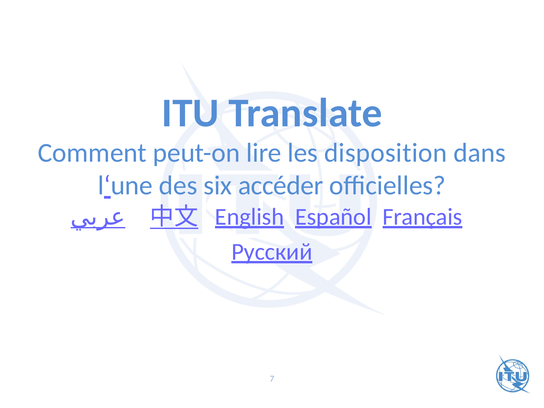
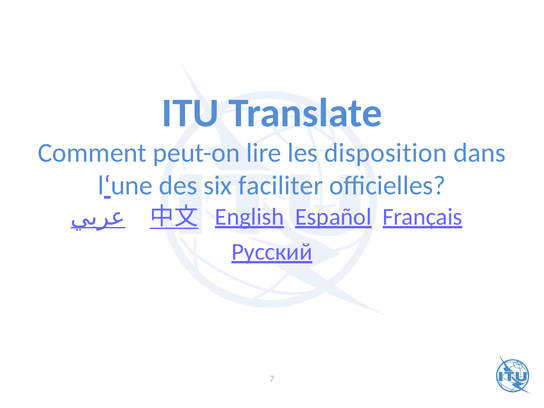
accéder: accéder -> faciliter
